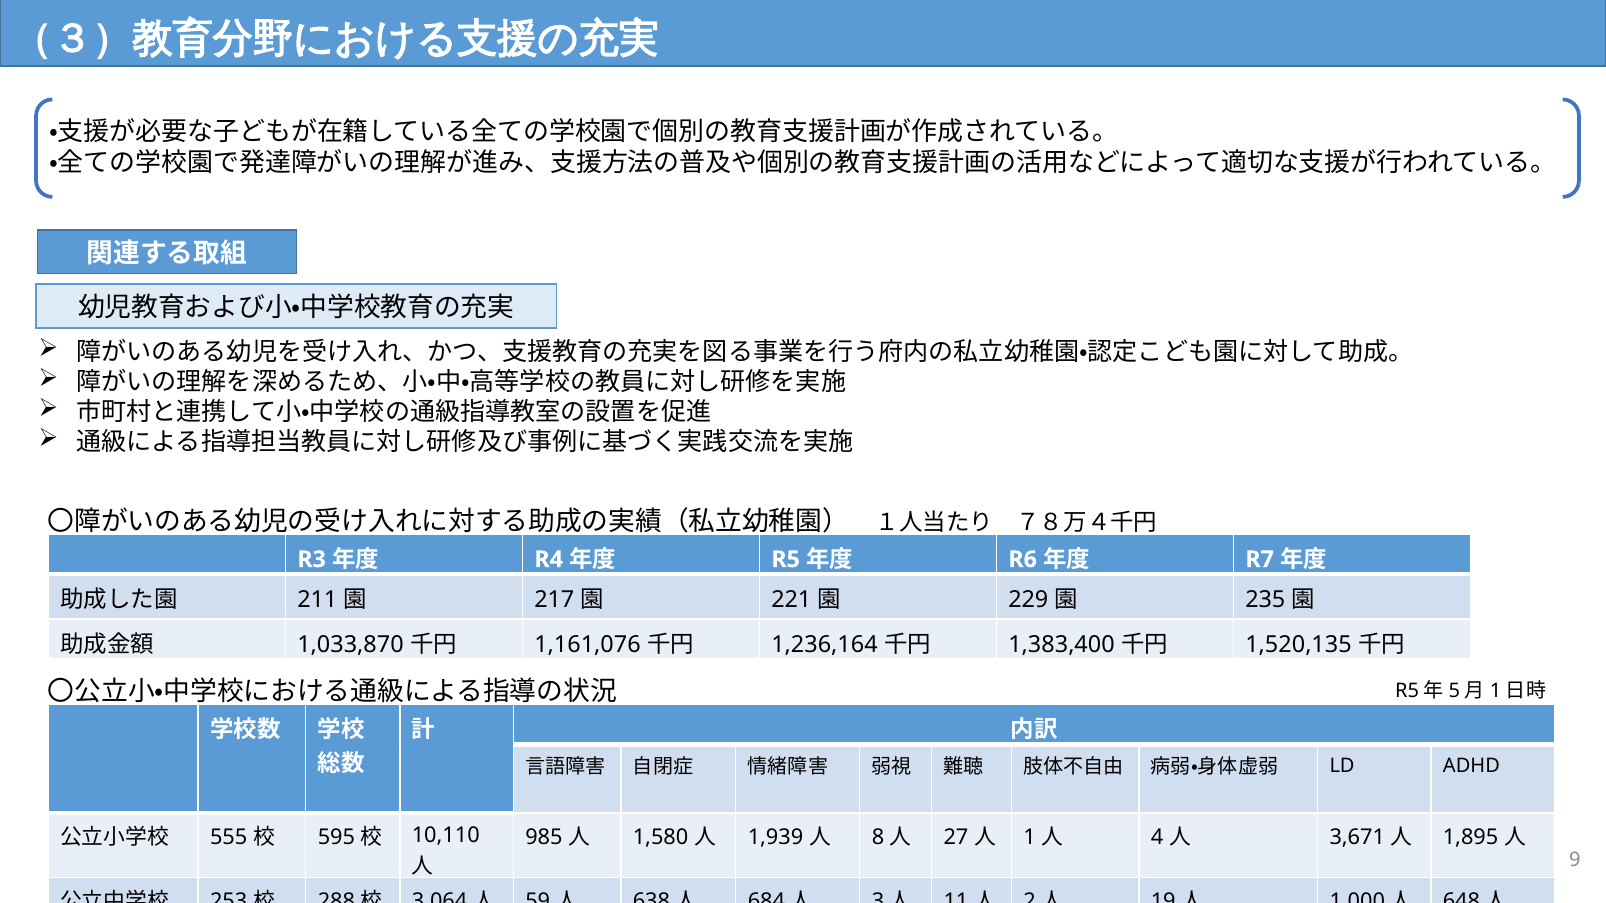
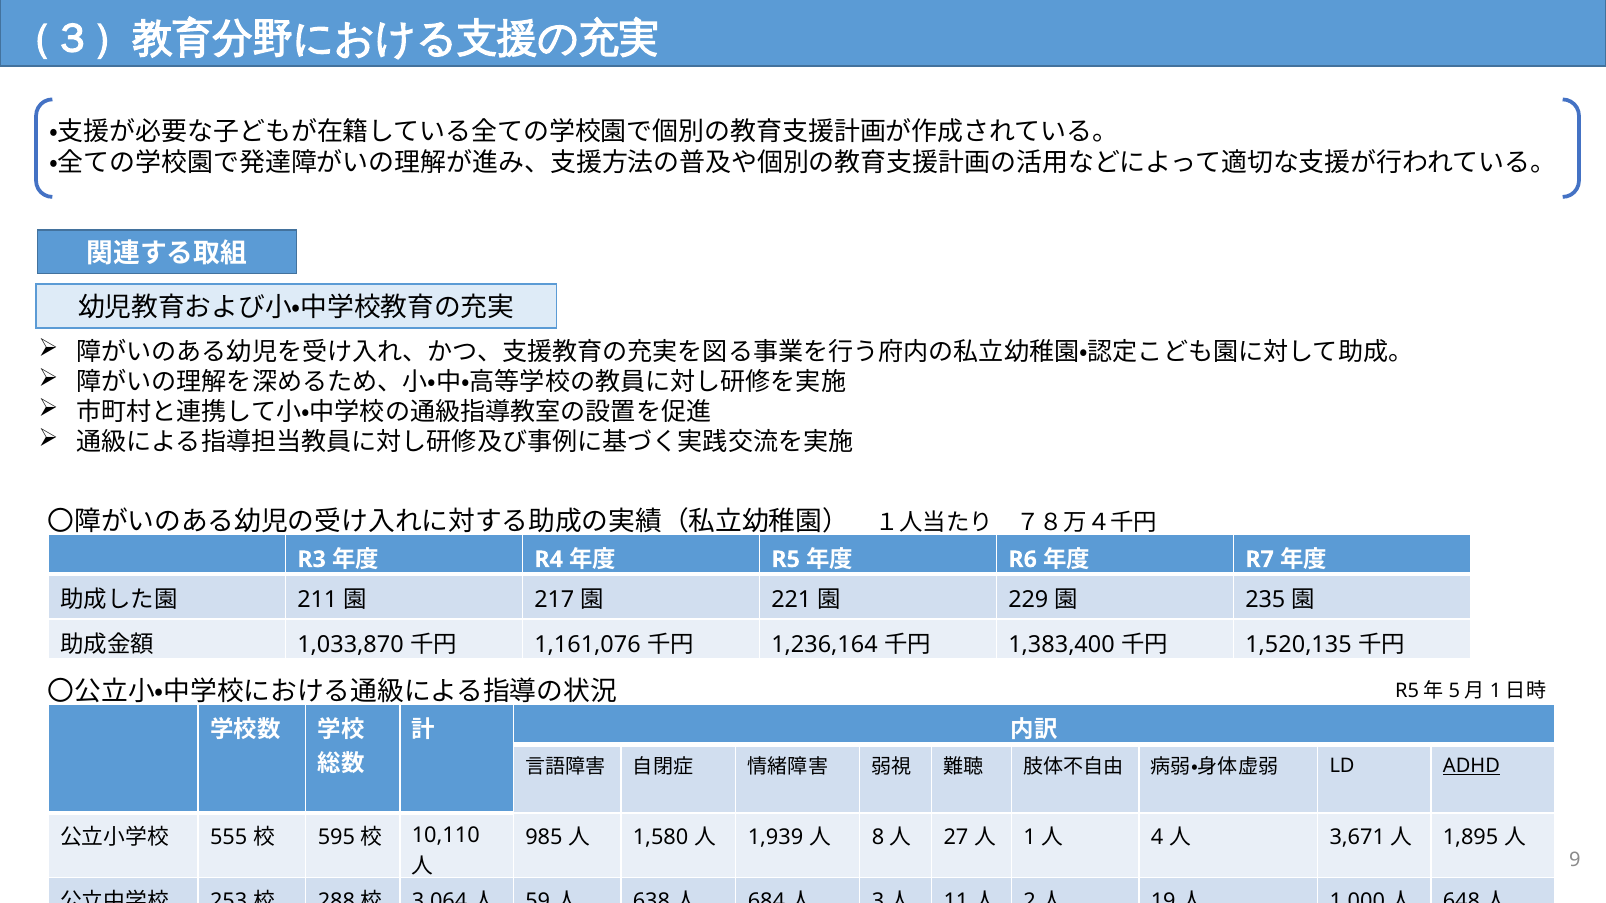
ADHD underline: none -> present
